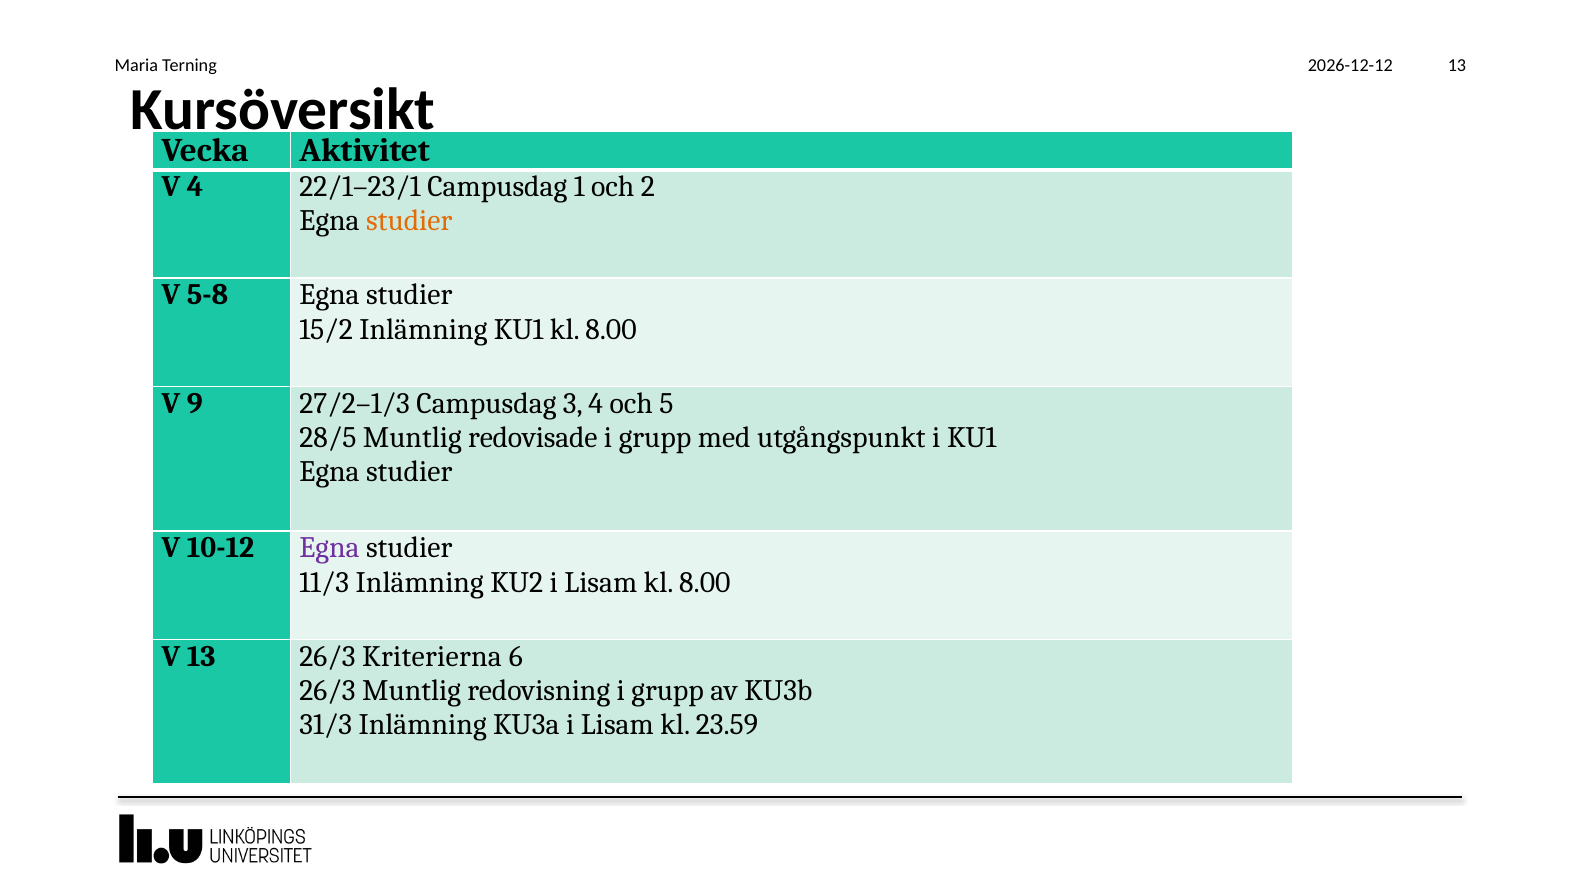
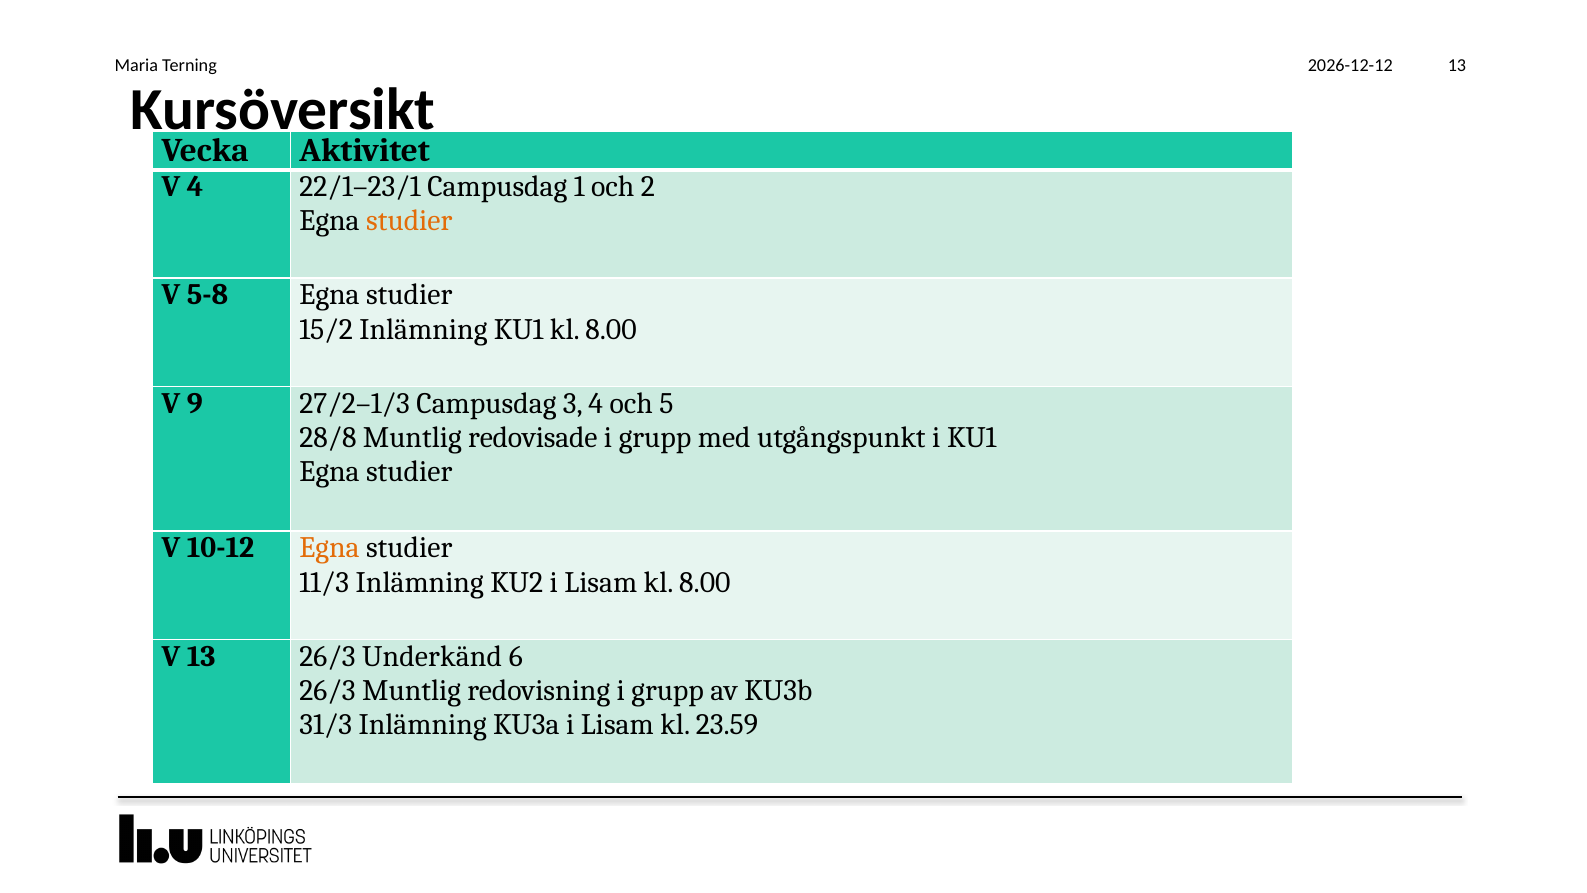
28/5: 28/5 -> 28/8
Egna at (330, 548) colour: purple -> orange
Kriterierna: Kriterierna -> Underkänd
